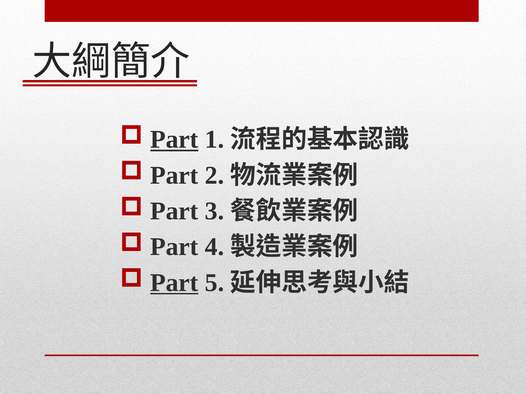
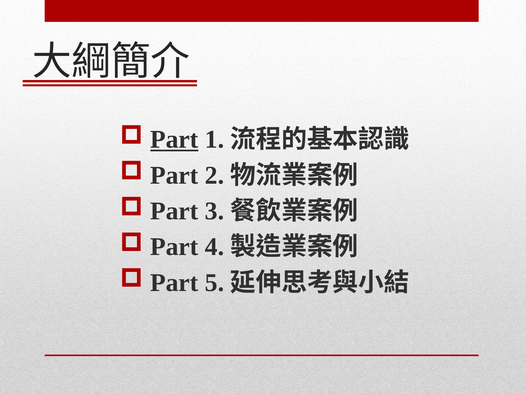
Part at (174, 283) underline: present -> none
